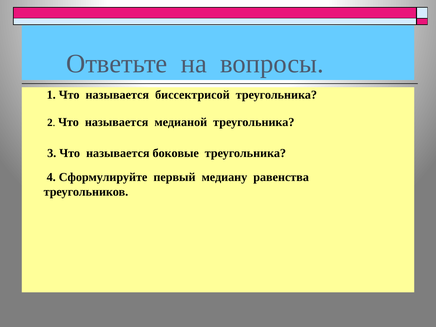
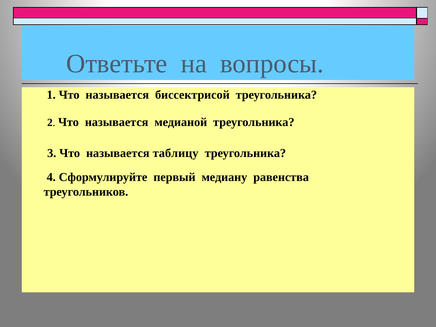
боковые: боковые -> таблицу
